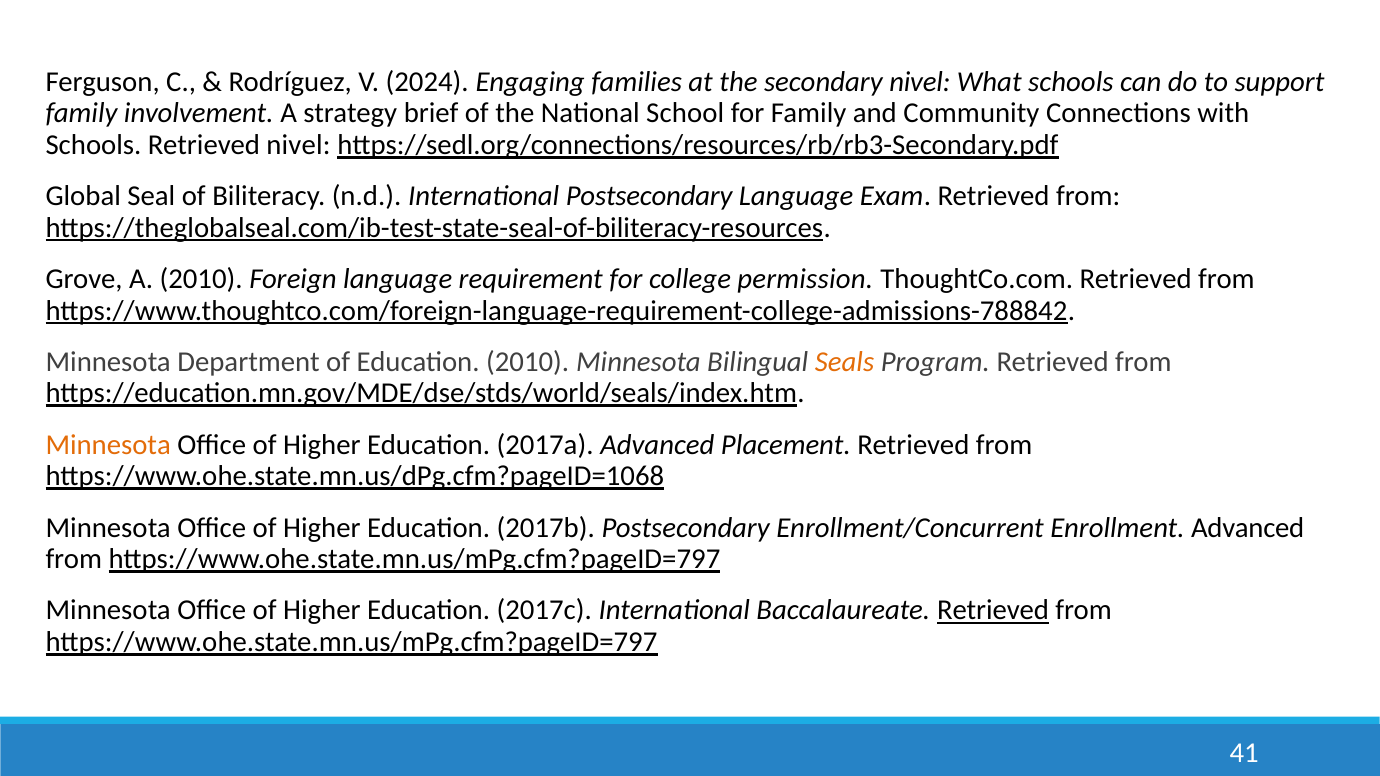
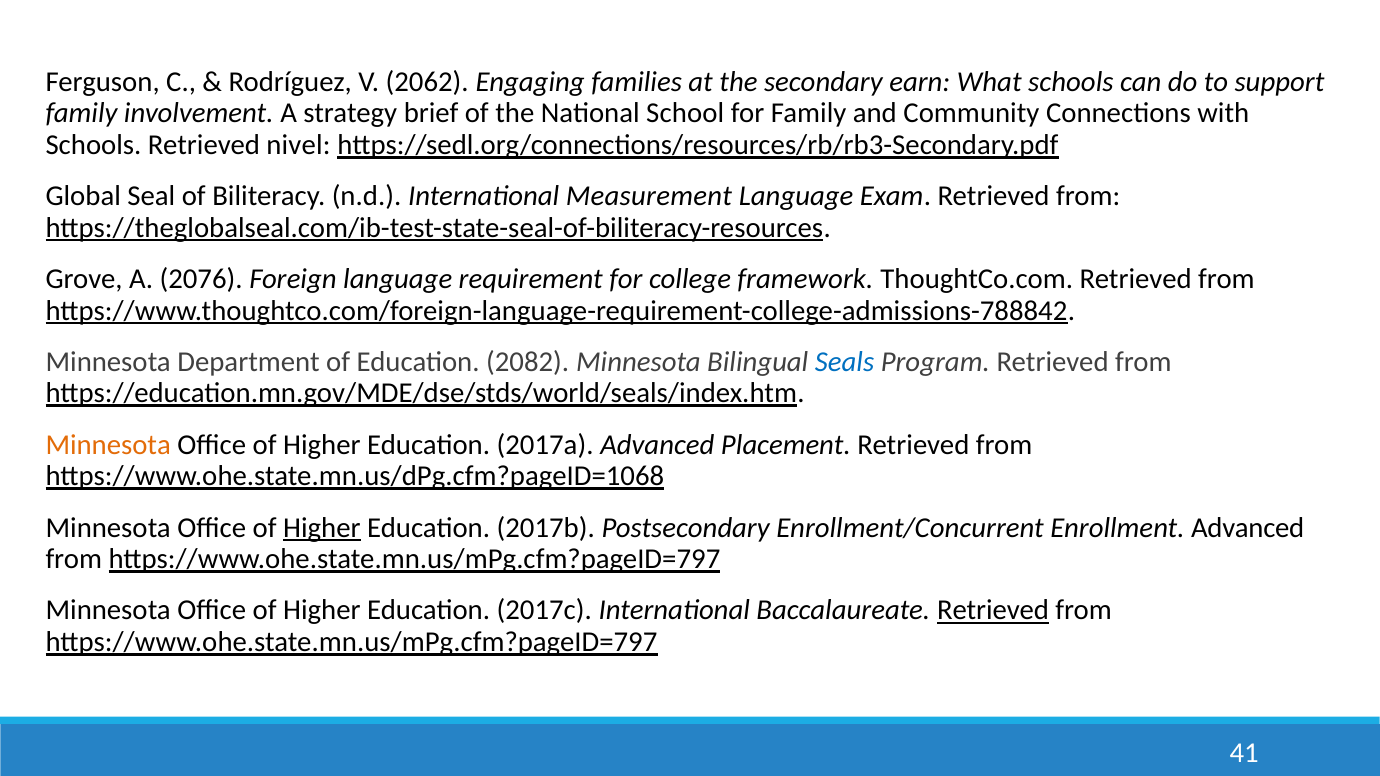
2024: 2024 -> 2062
secondary nivel: nivel -> earn
International Postsecondary: Postsecondary -> Measurement
A 2010: 2010 -> 2076
permission: permission -> framework
Education 2010: 2010 -> 2082
Seals colour: orange -> blue
Higher at (322, 528) underline: none -> present
